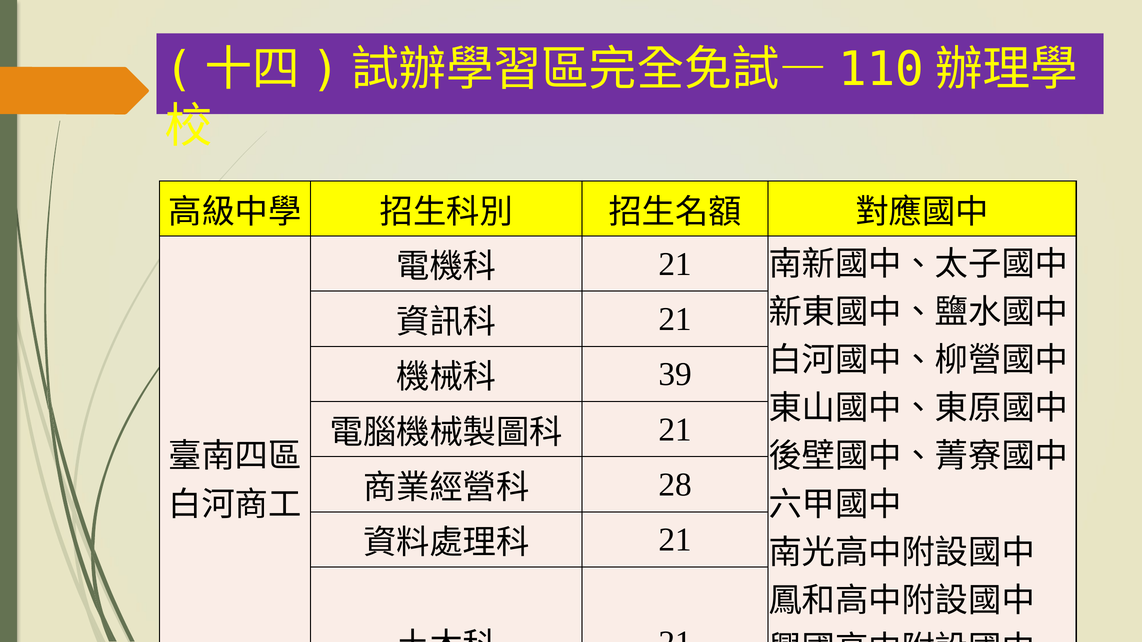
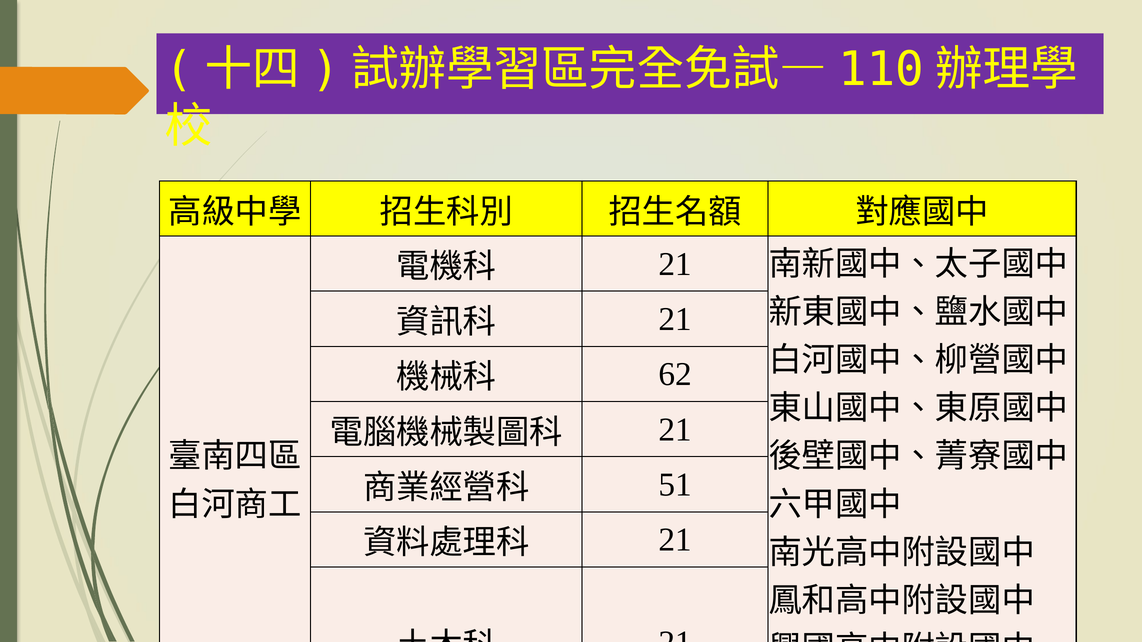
39: 39 -> 62
28: 28 -> 51
